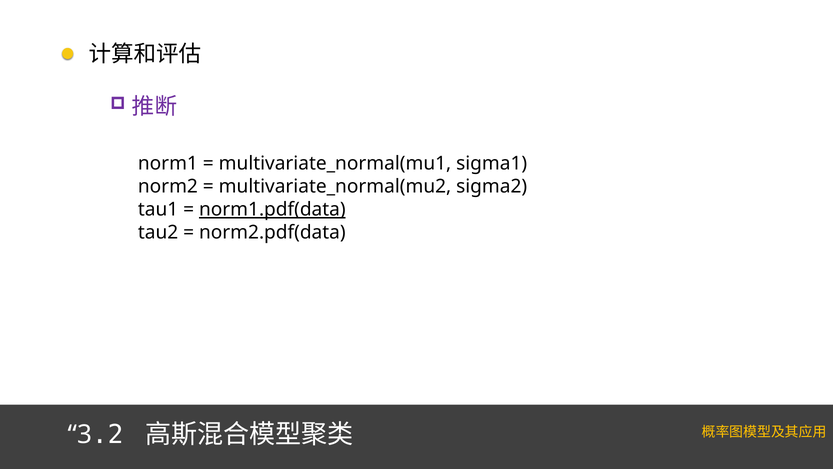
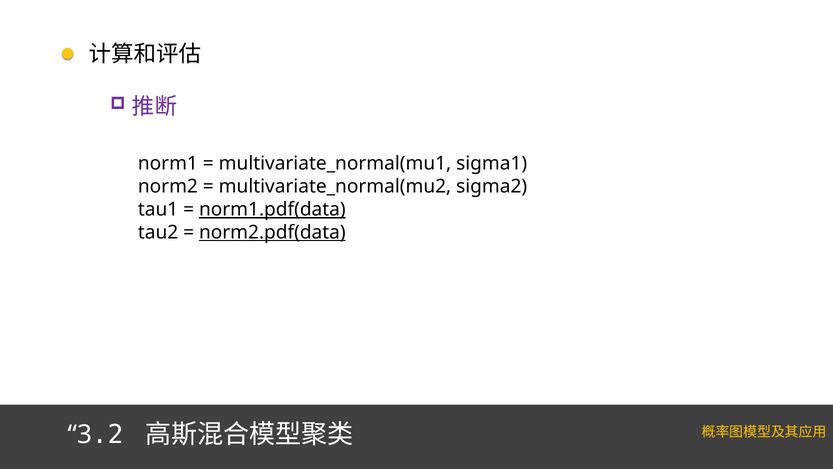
norm2.pdf(data underline: none -> present
